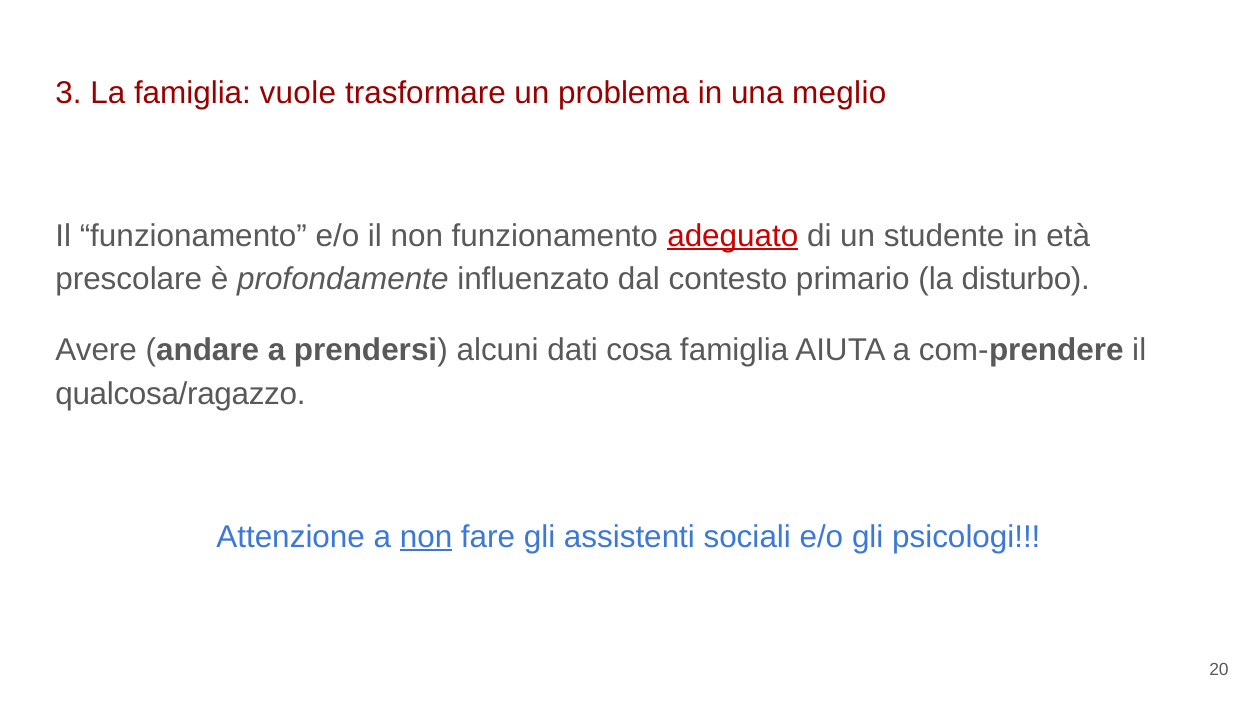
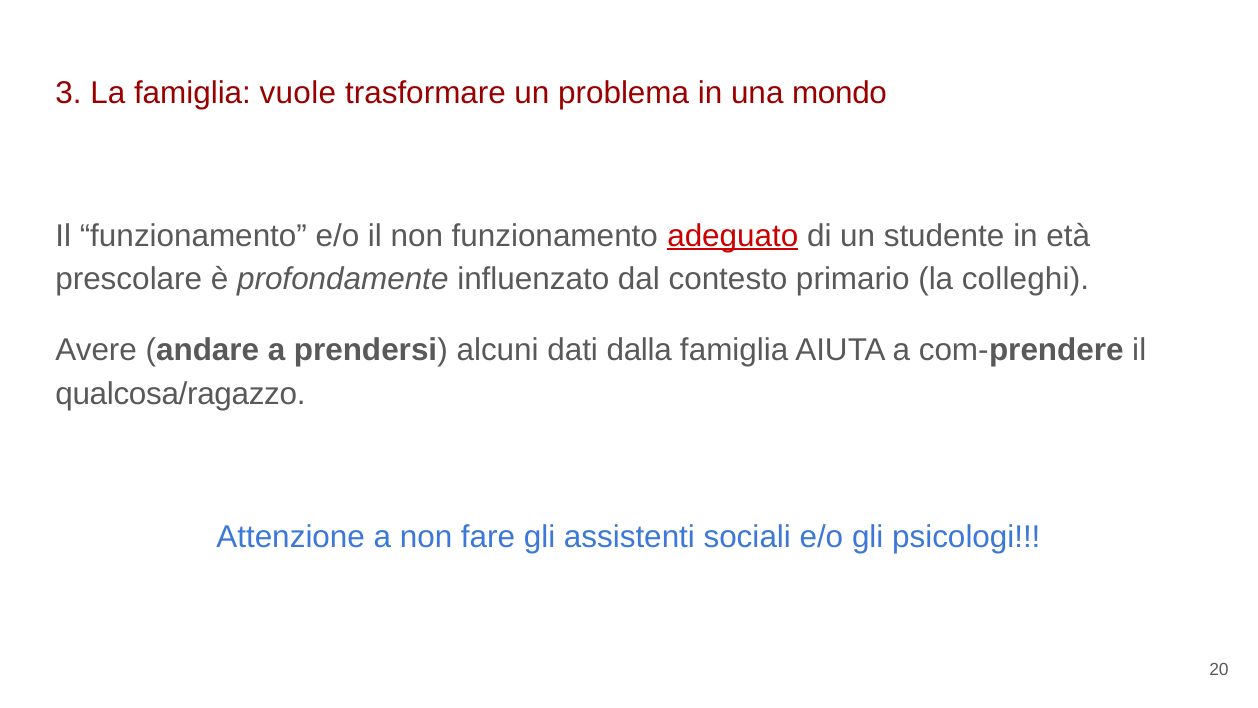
meglio: meglio -> mondo
disturbo: disturbo -> colleghi
cosa: cosa -> dalla
non at (426, 536) underline: present -> none
